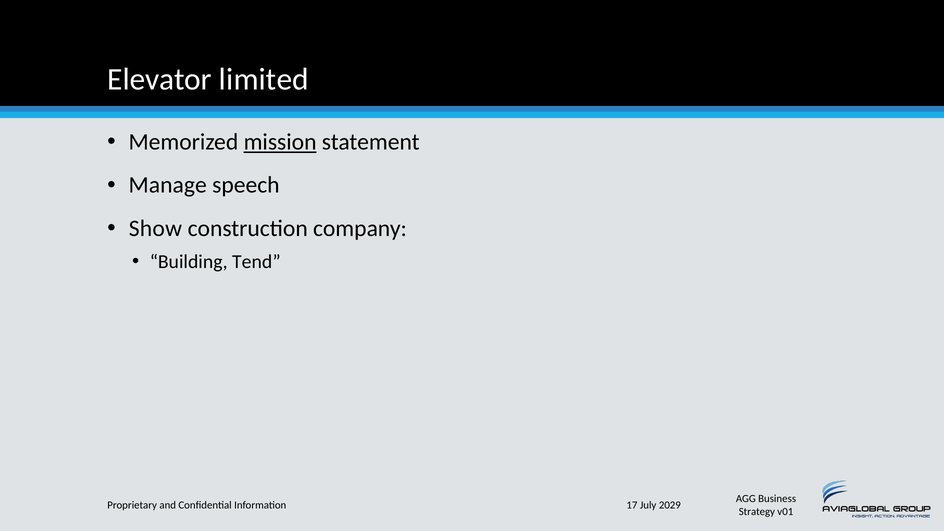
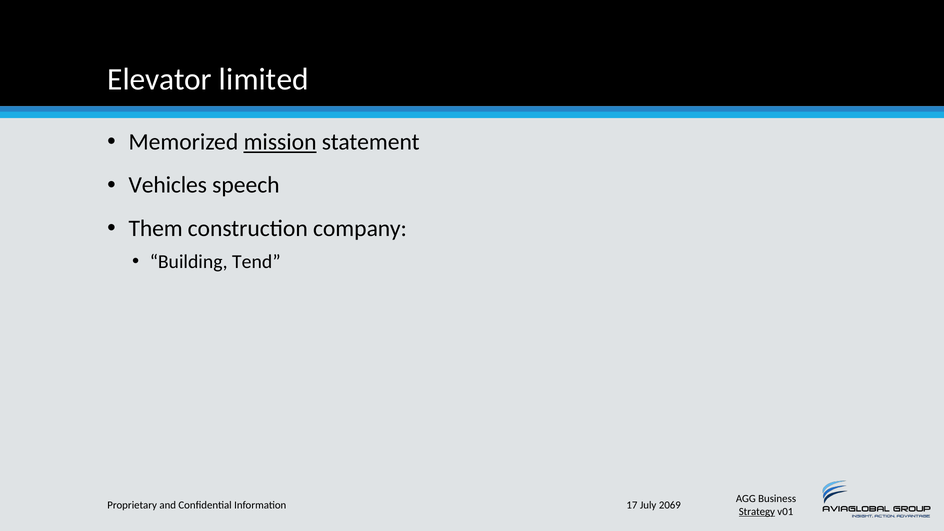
Manage: Manage -> Vehicles
Show: Show -> Them
2029: 2029 -> 2069
Strategy underline: none -> present
